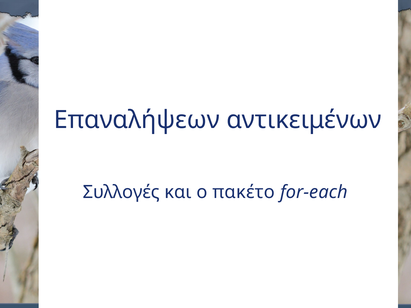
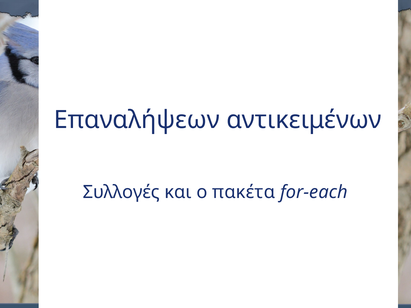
πακέτο: πακέτο -> πακέτα
